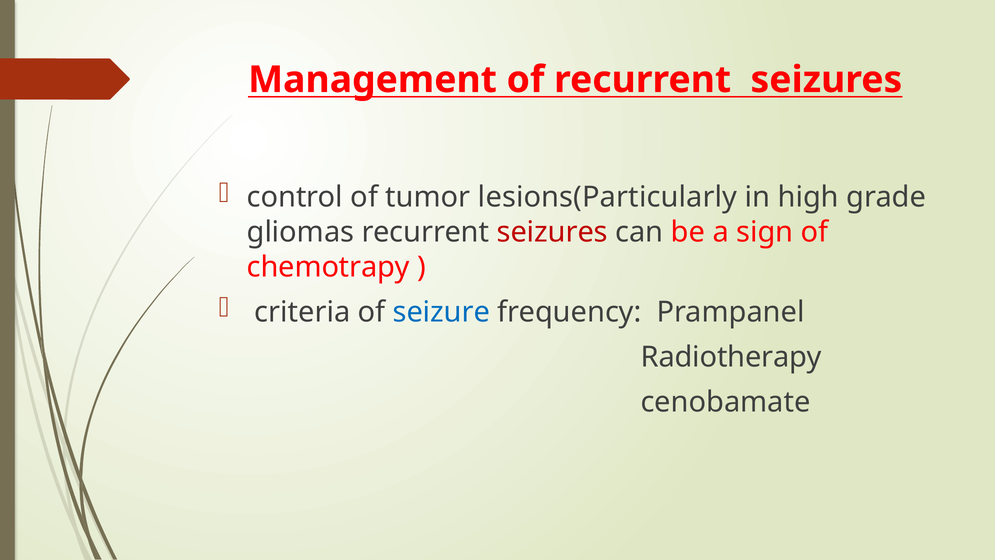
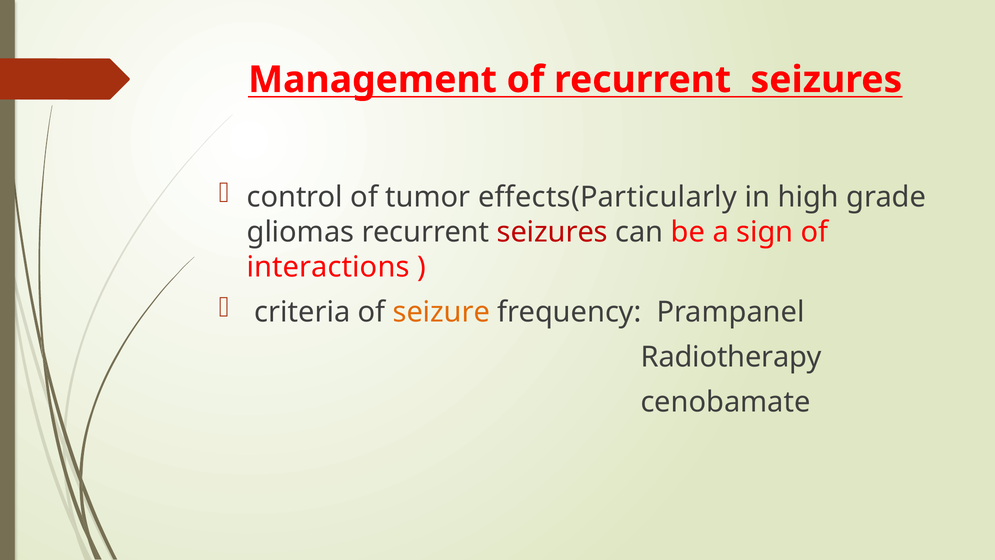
lesions(Particularly: lesions(Particularly -> effects(Particularly
chemotrapy: chemotrapy -> interactions
seizure colour: blue -> orange
